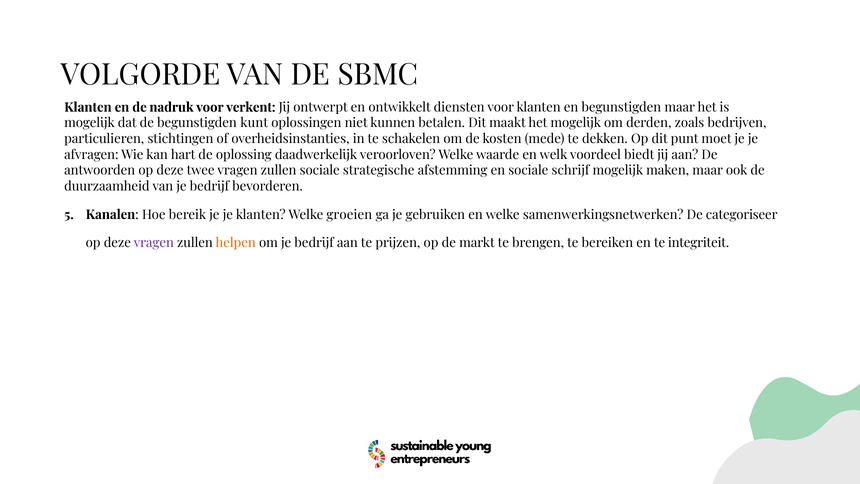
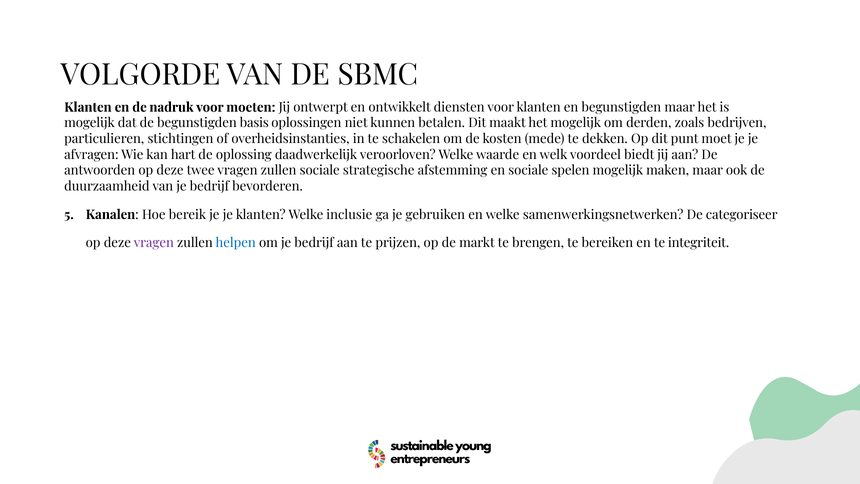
verkent: verkent -> moeten
kunt: kunt -> basis
schrijf: schrijf -> spelen
groeien: groeien -> inclusie
helpen colour: orange -> blue
